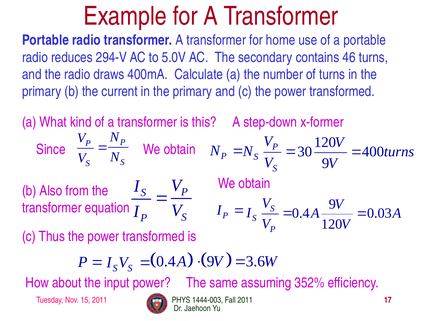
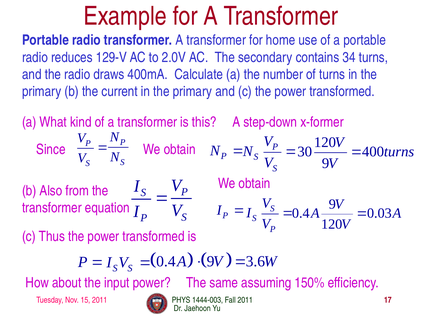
294-V: 294-V -> 129-V
5.0V: 5.0V -> 2.0V
46: 46 -> 34
352%: 352% -> 150%
